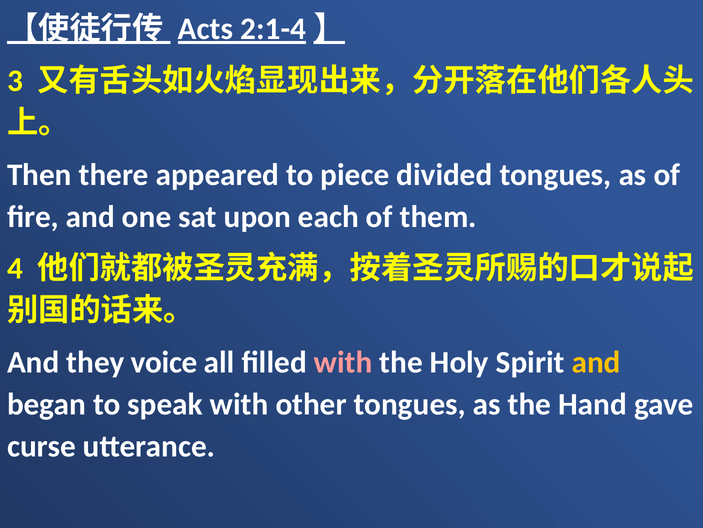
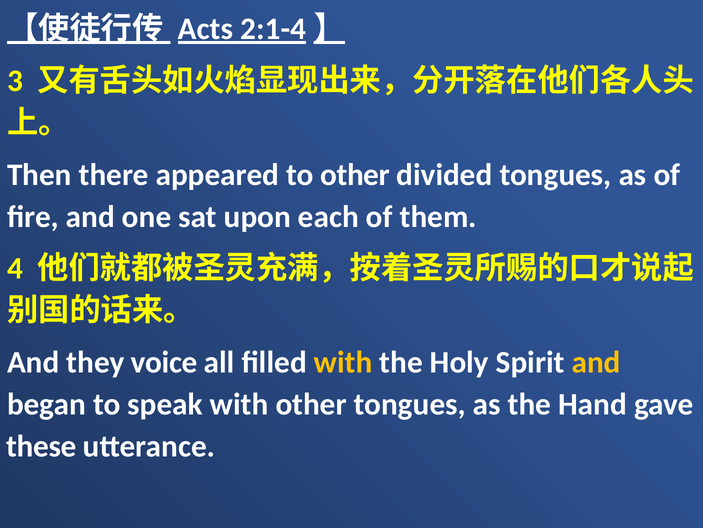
to piece: piece -> other
with at (343, 362) colour: pink -> yellow
curse: curse -> these
